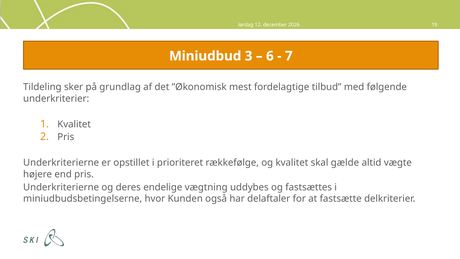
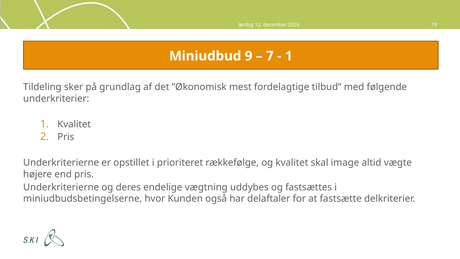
3: 3 -> 9
6: 6 -> 7
7 at (289, 56): 7 -> 1
gælde: gælde -> image
